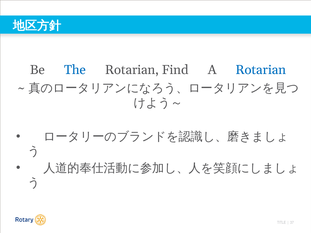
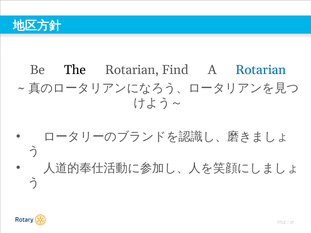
The colour: blue -> black
